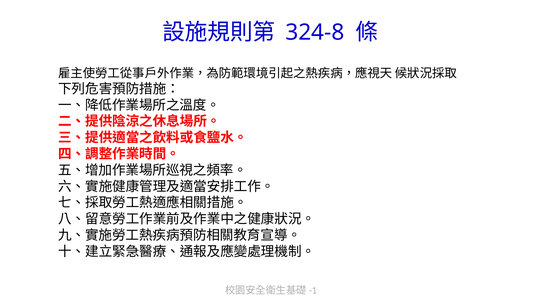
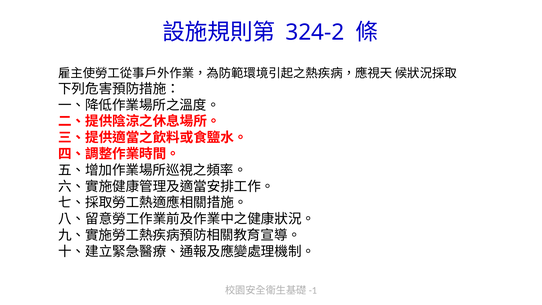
324-8: 324-8 -> 324-2
